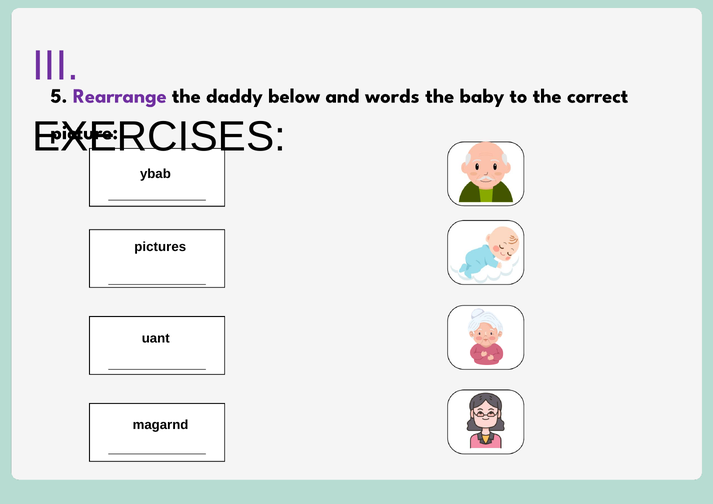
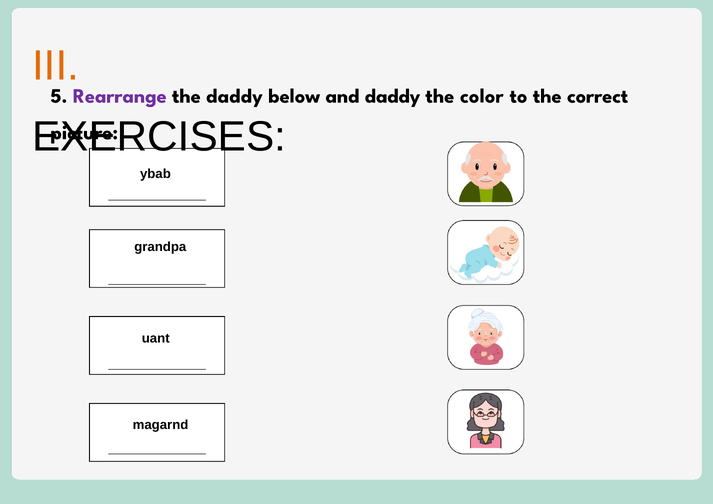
III colour: purple -> orange
and words: words -> daddy
baby: baby -> color
pictures: pictures -> grandpa
